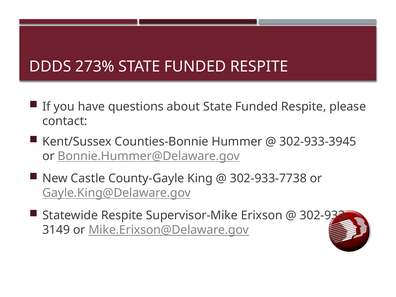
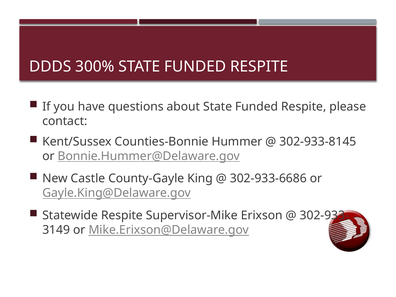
273%: 273% -> 300%
302-933-3945: 302-933-3945 -> 302-933-8145
302-933-7738: 302-933-7738 -> 302-933-6686
